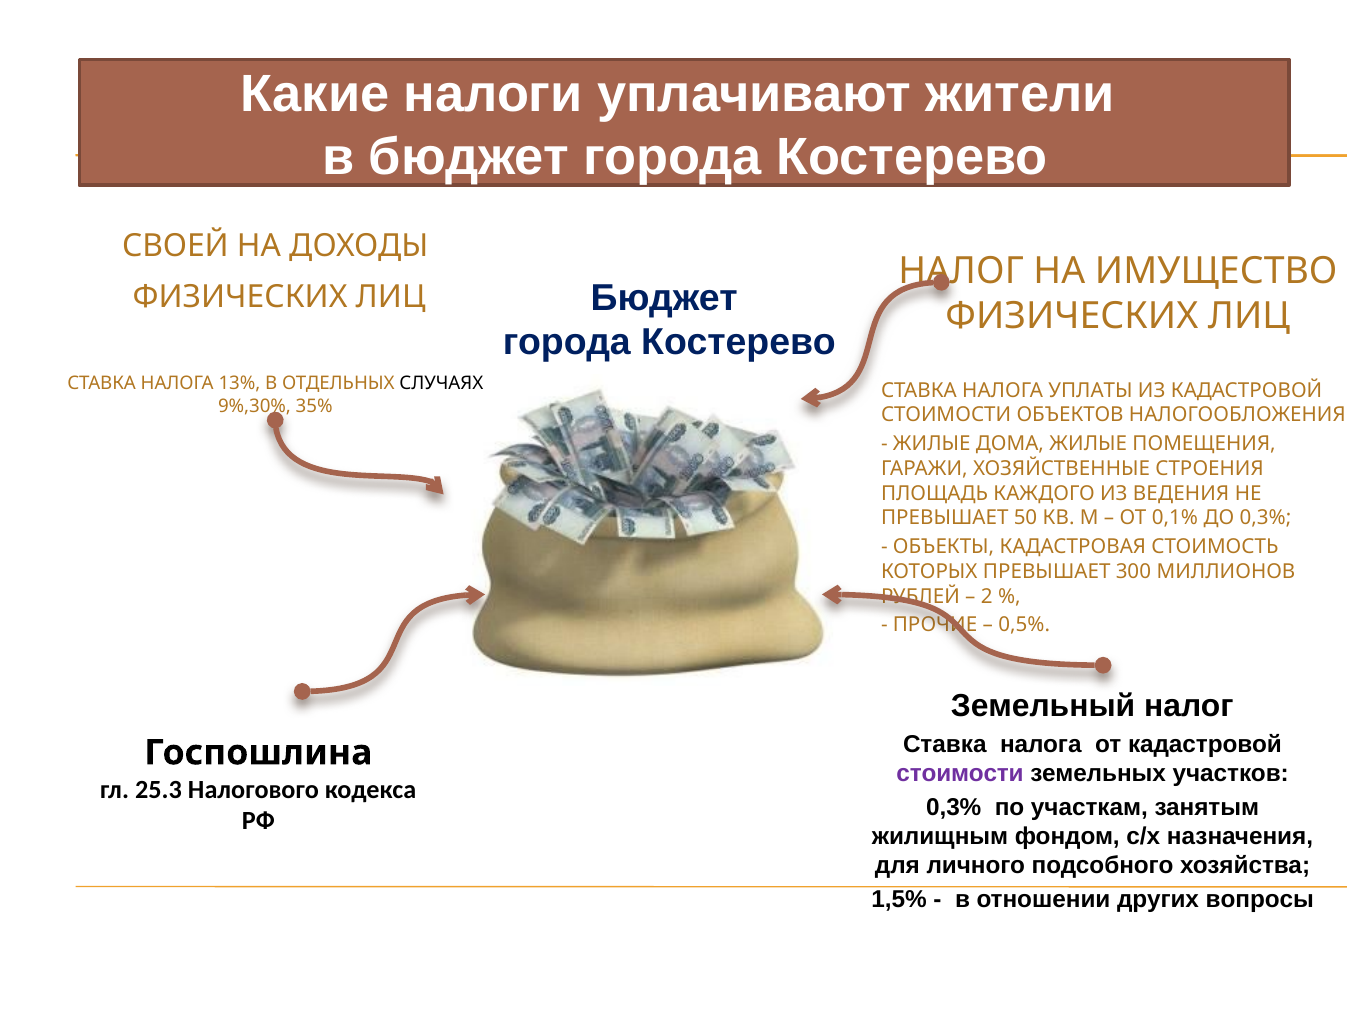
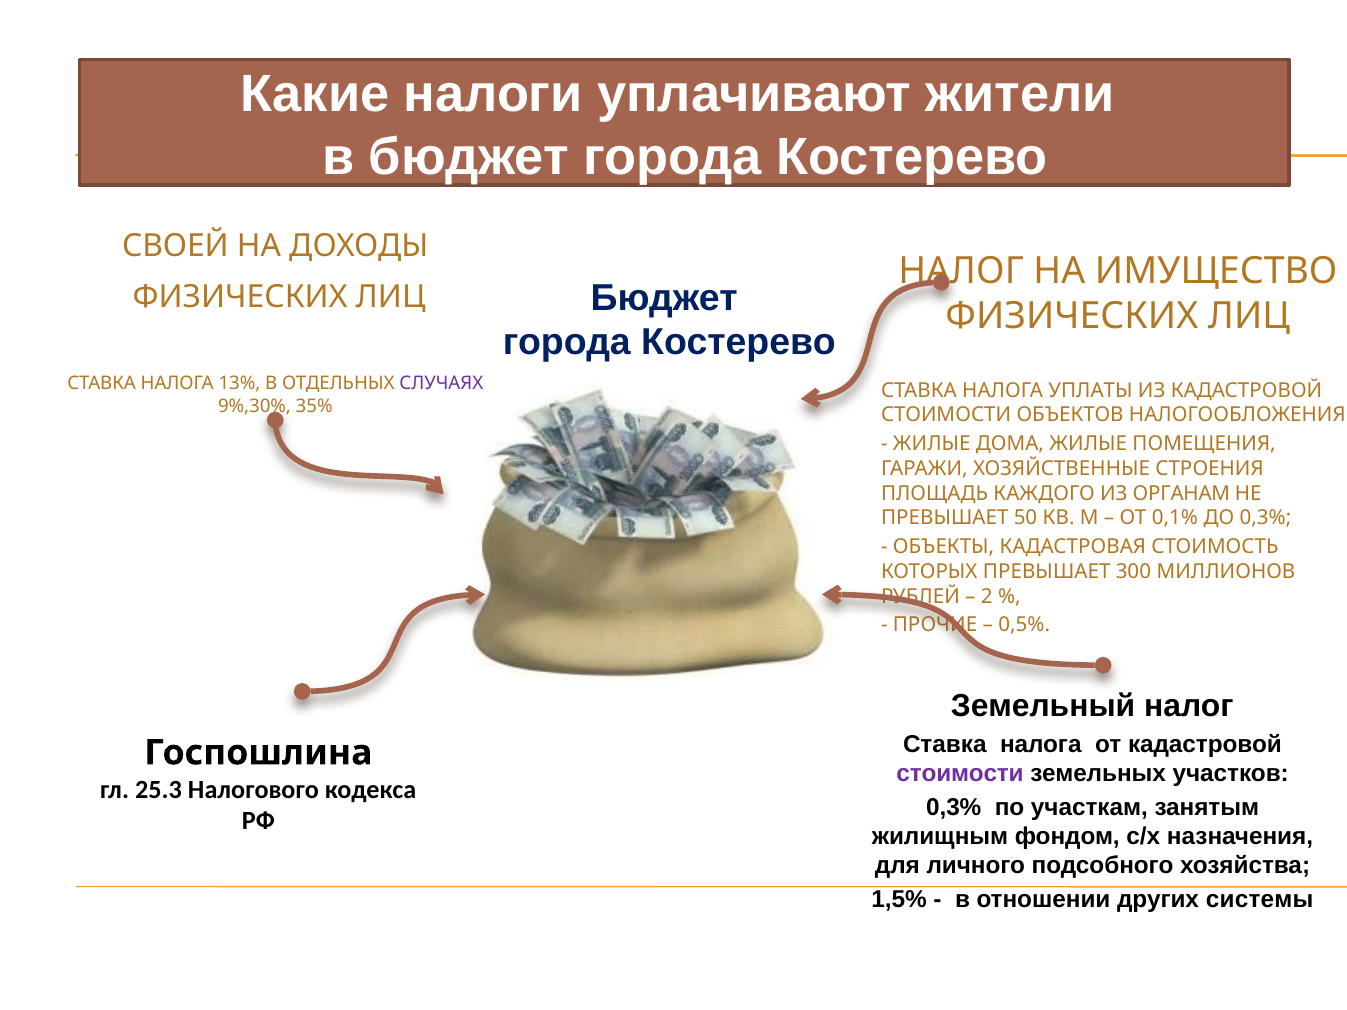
СЛУЧАЯХ colour: black -> purple
ВЕДЕНИЯ: ВЕДЕНИЯ -> ОРГАНАМ
вопросы: вопросы -> системы
